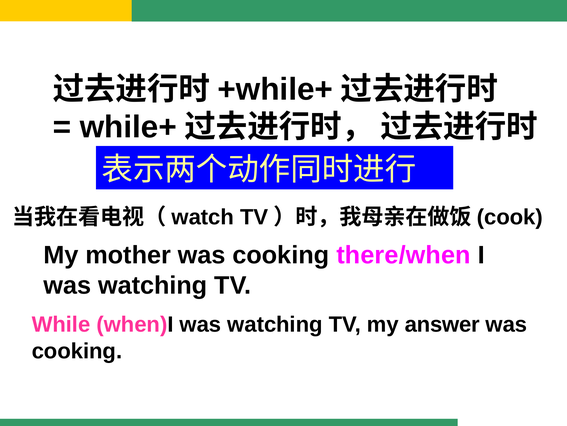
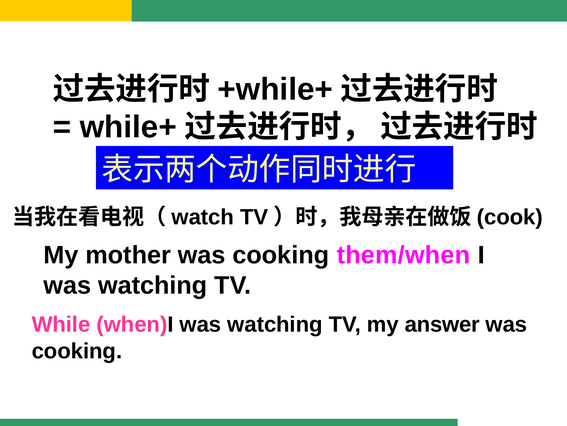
there/when: there/when -> them/when
